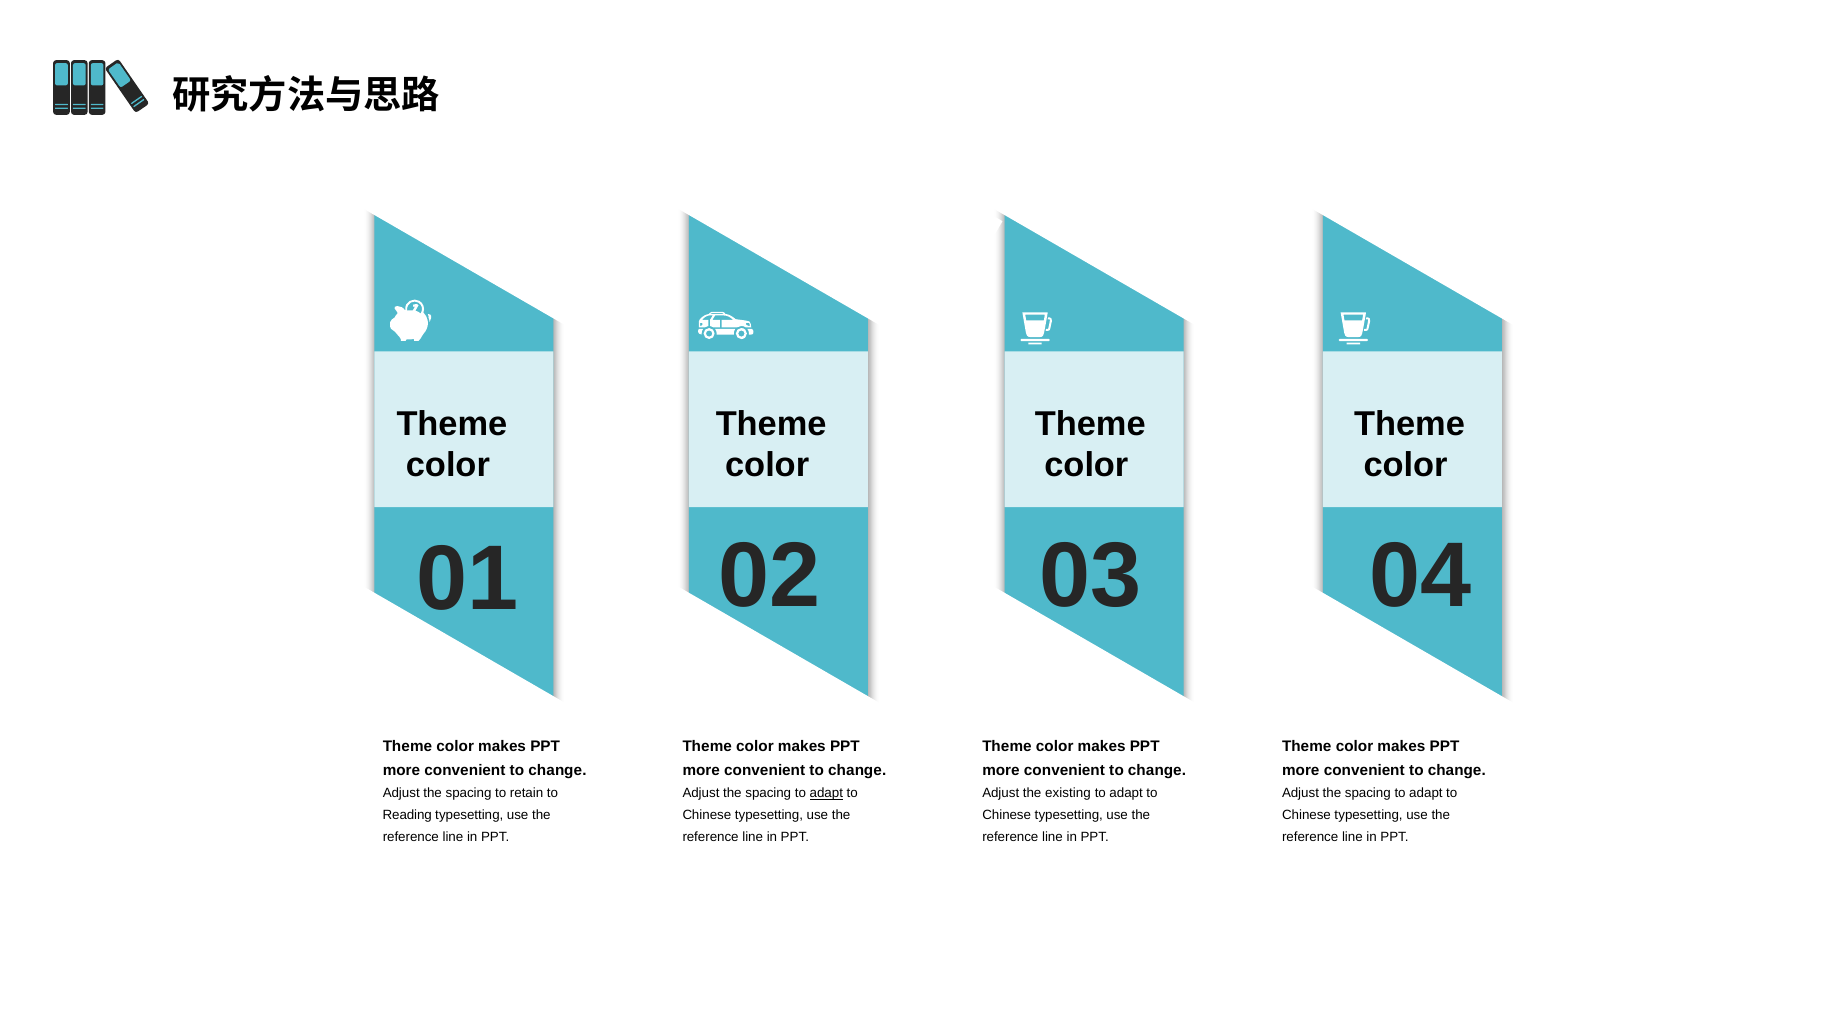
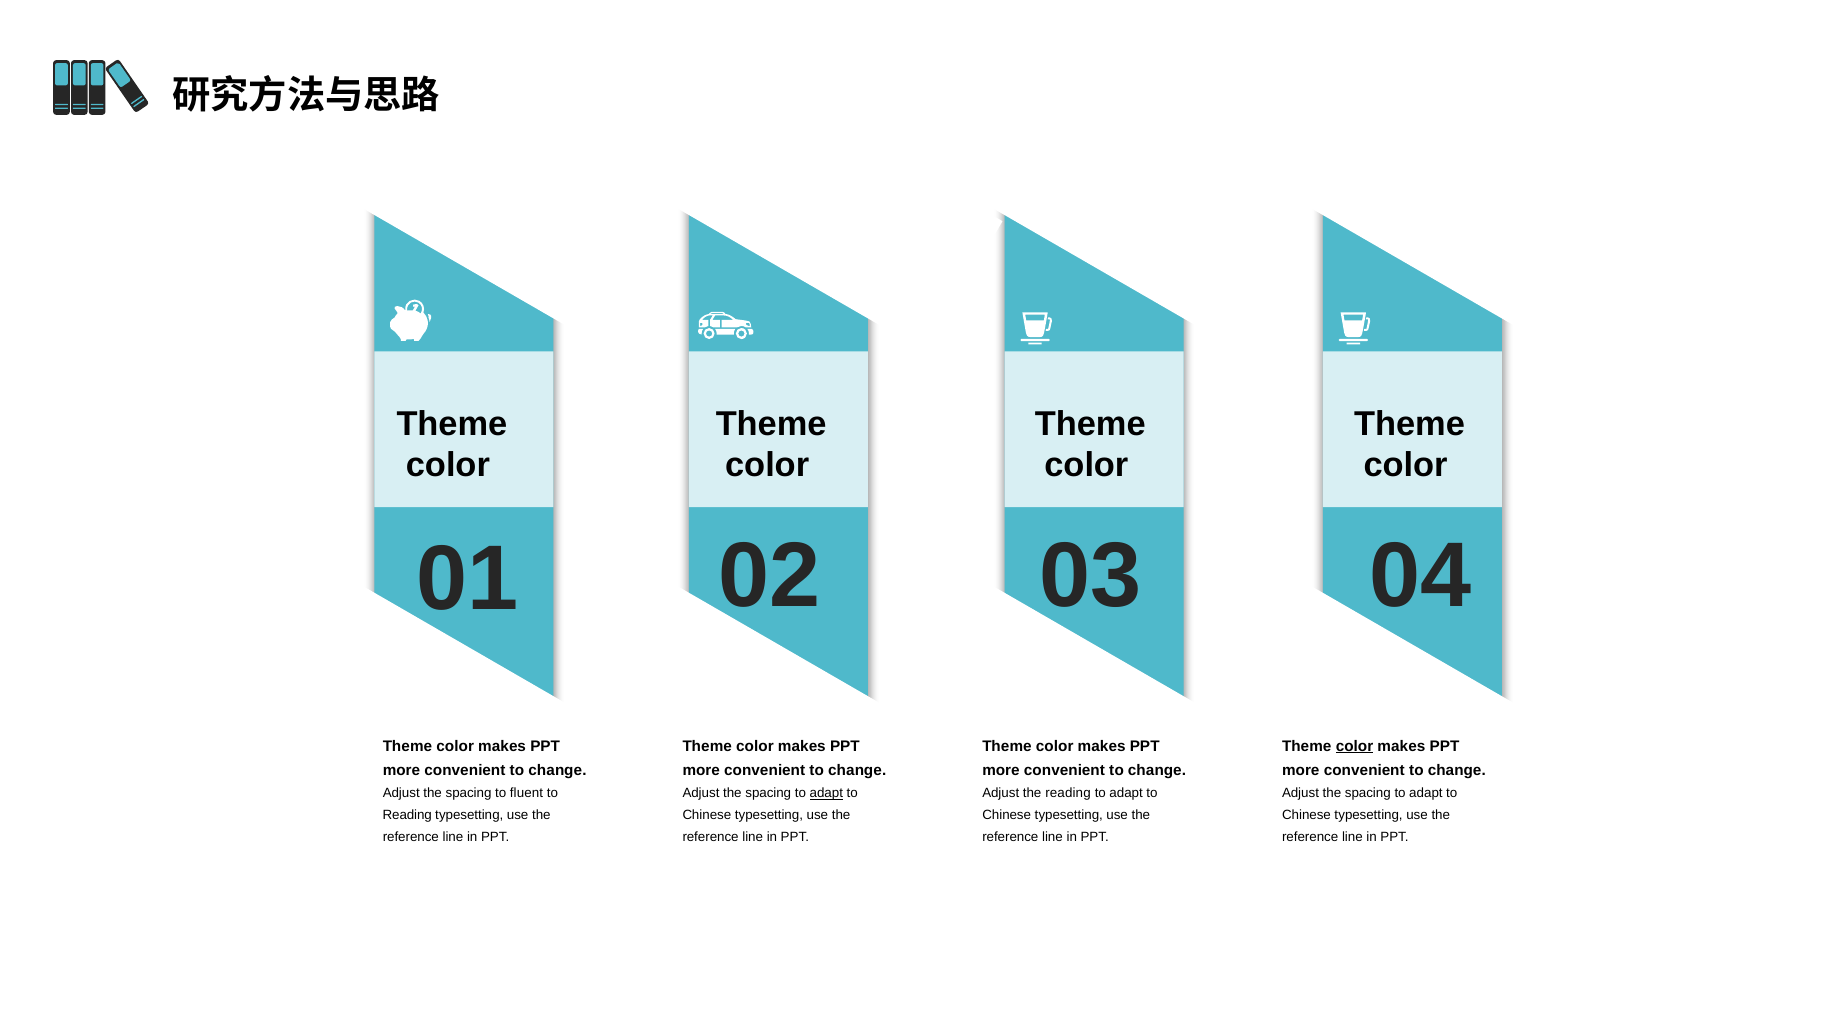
color at (1355, 746) underline: none -> present
retain: retain -> fluent
the existing: existing -> reading
